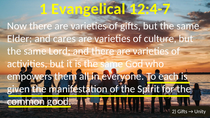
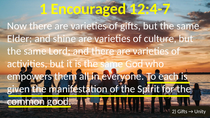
Evangelical: Evangelical -> Encouraged
cares: cares -> shine
